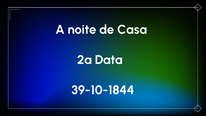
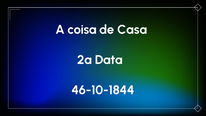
noite: noite -> coisa
39-10-1844: 39-10-1844 -> 46-10-1844
